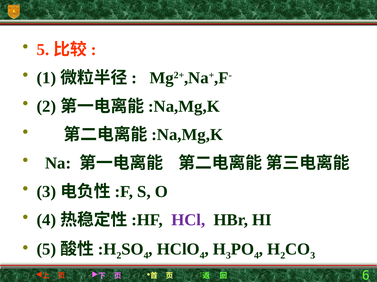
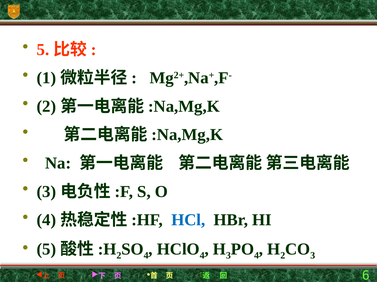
HCl colour: purple -> blue
